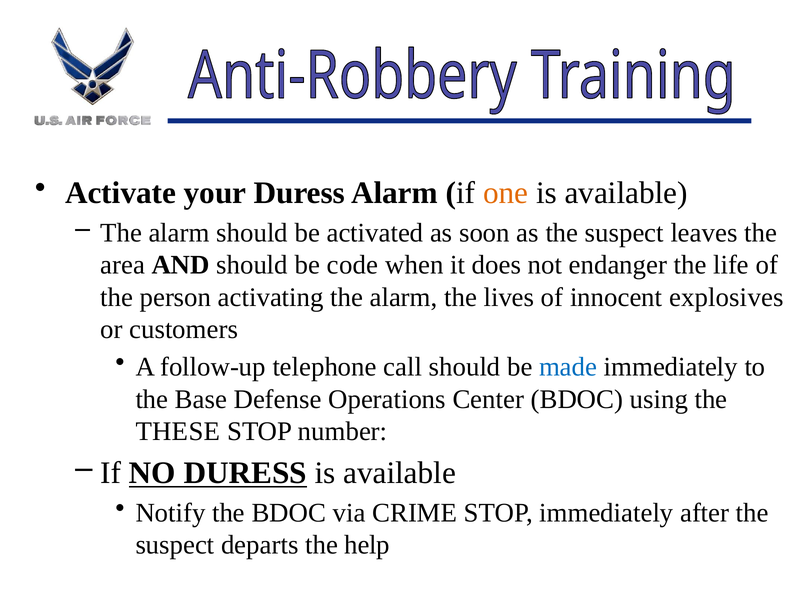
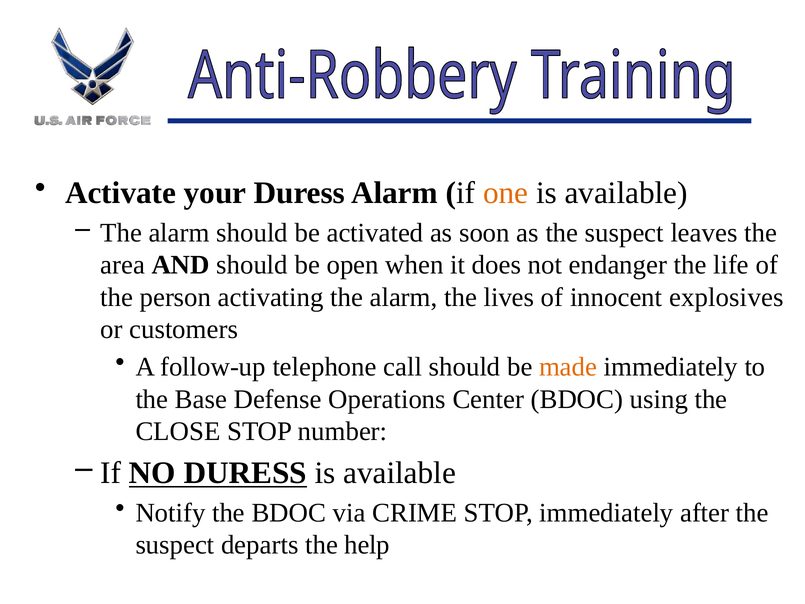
code: code -> open
made colour: blue -> orange
THESE: THESE -> CLOSE
